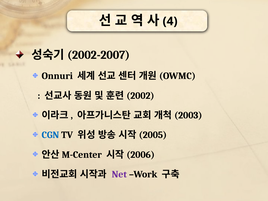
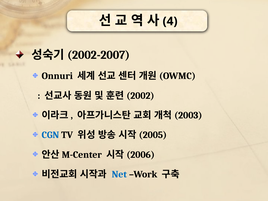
Net colour: purple -> blue
